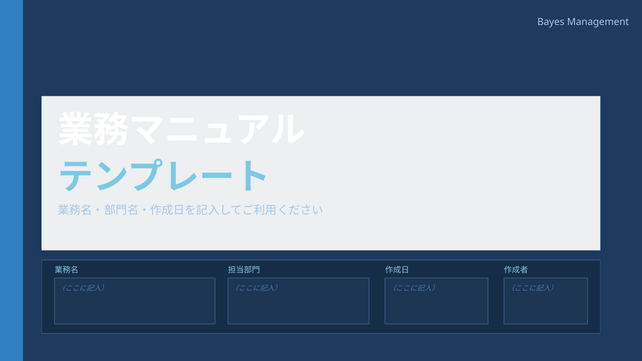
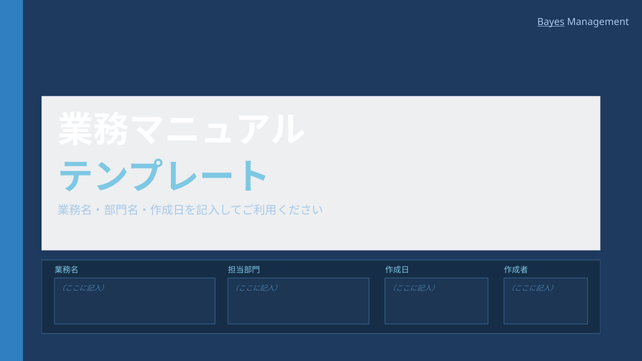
Bayes underline: none -> present
